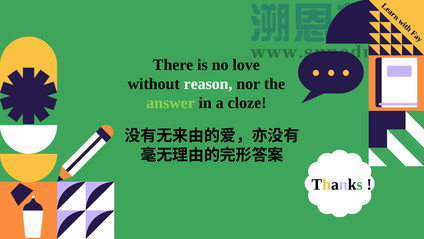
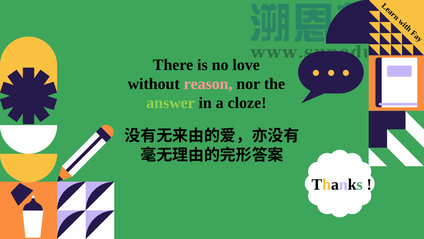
reason colour: white -> pink
